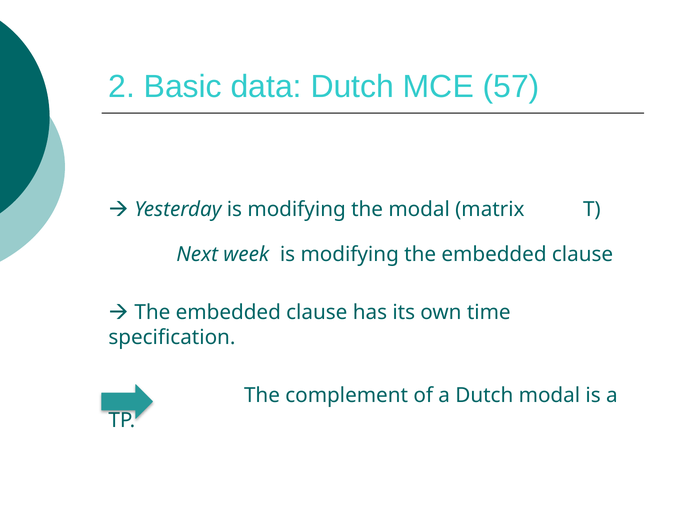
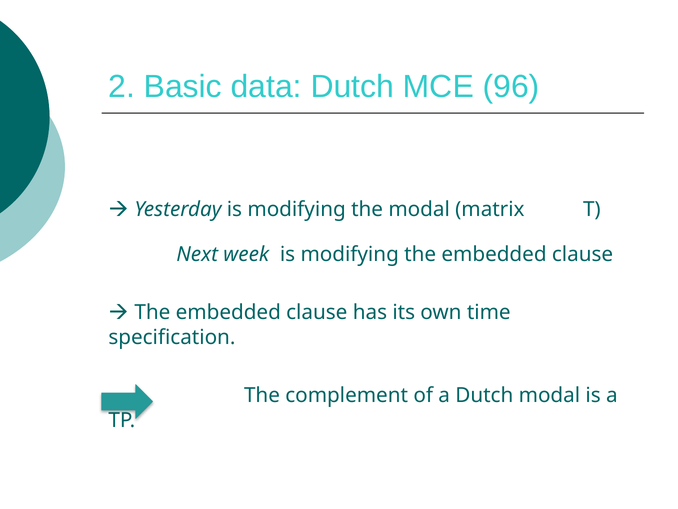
57: 57 -> 96
